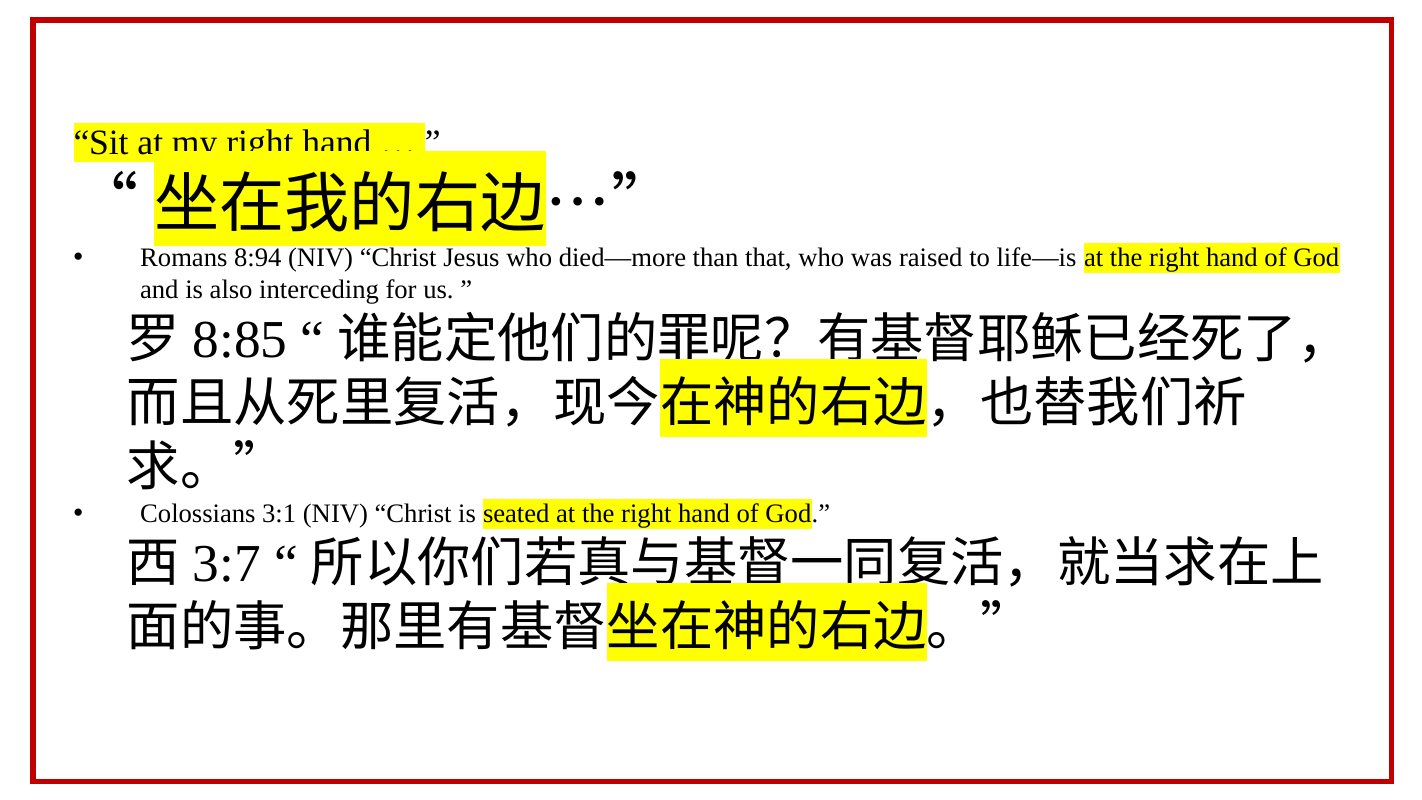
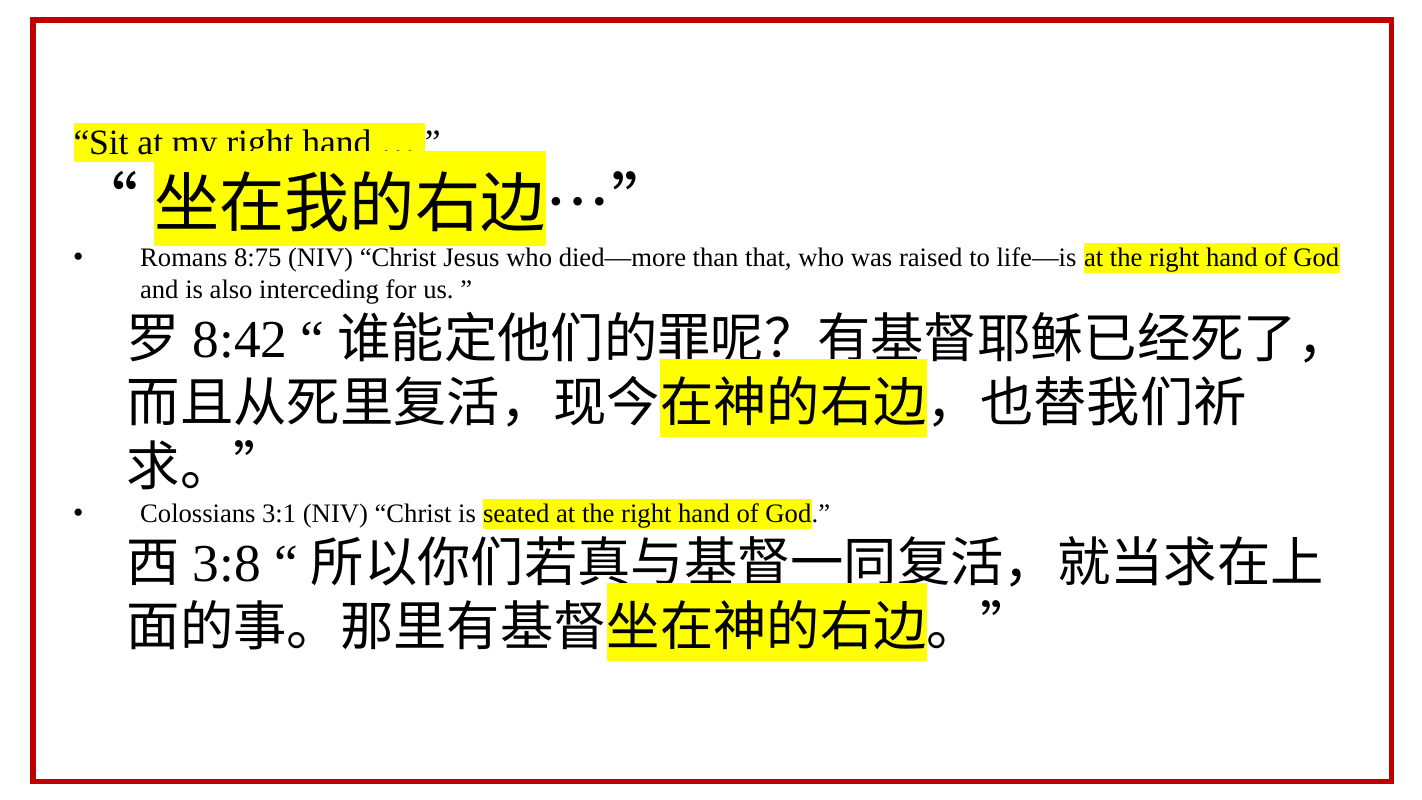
8:94: 8:94 -> 8:75
8:85: 8:85 -> 8:42
3:7: 3:7 -> 3:8
